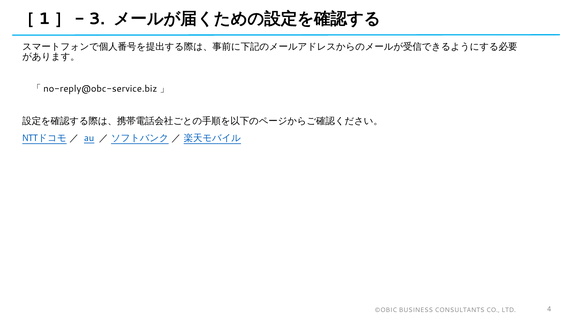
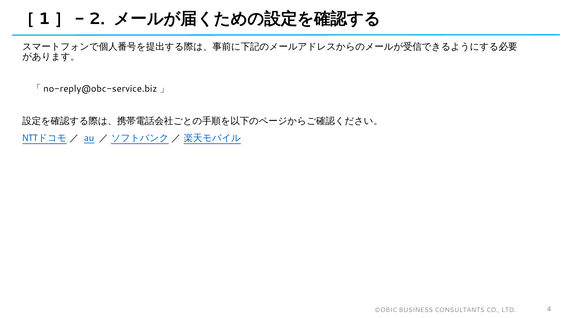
3: 3 -> 2
